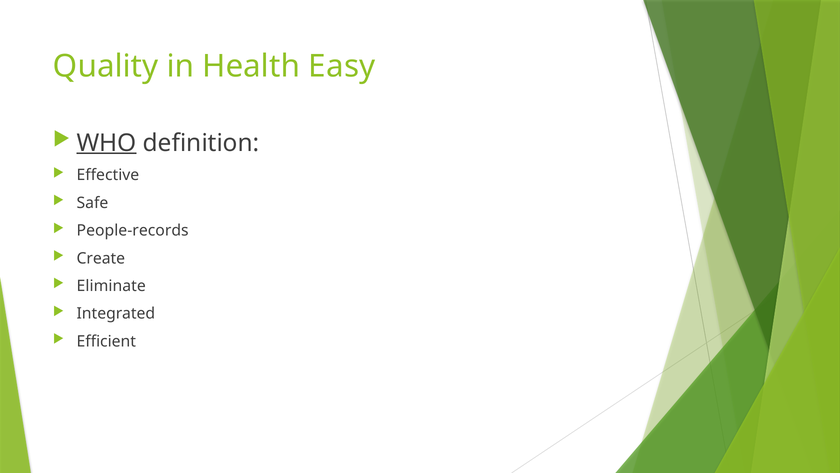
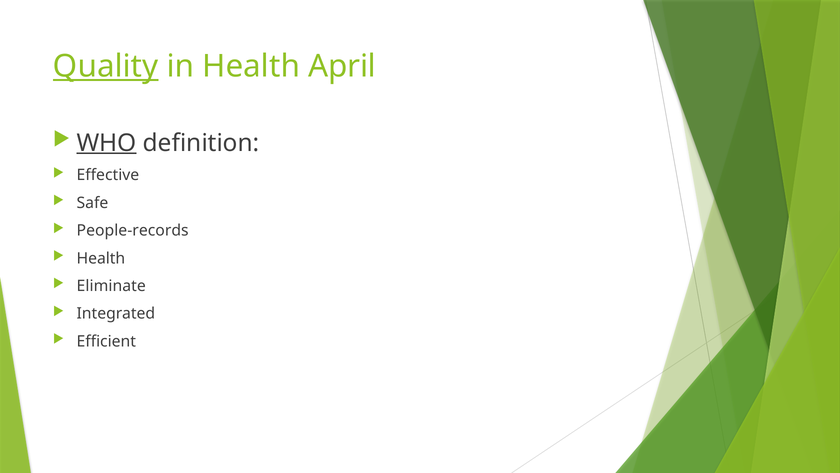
Quality underline: none -> present
Easy: Easy -> April
Create at (101, 258): Create -> Health
